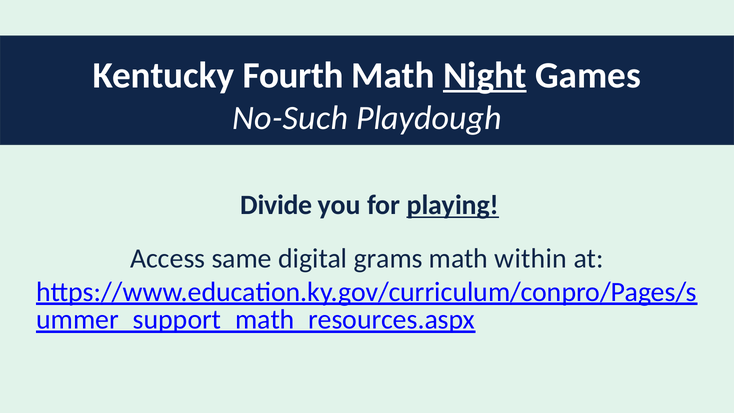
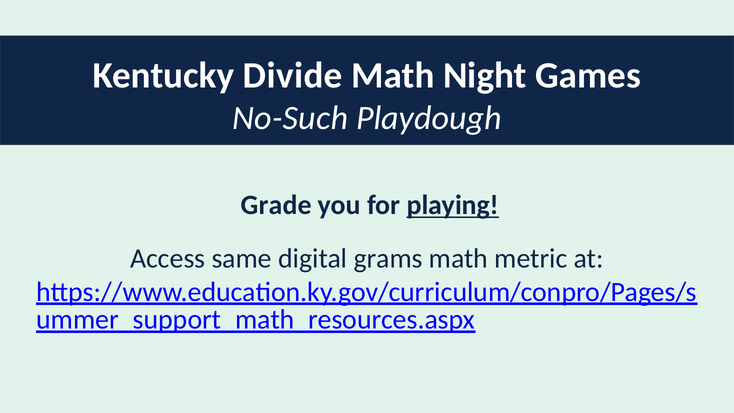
Fourth: Fourth -> Divide
Night underline: present -> none
Divide: Divide -> Grade
within: within -> metric
